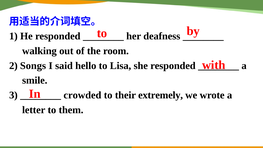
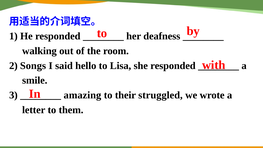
crowded: crowded -> amazing
extremely: extremely -> struggled
